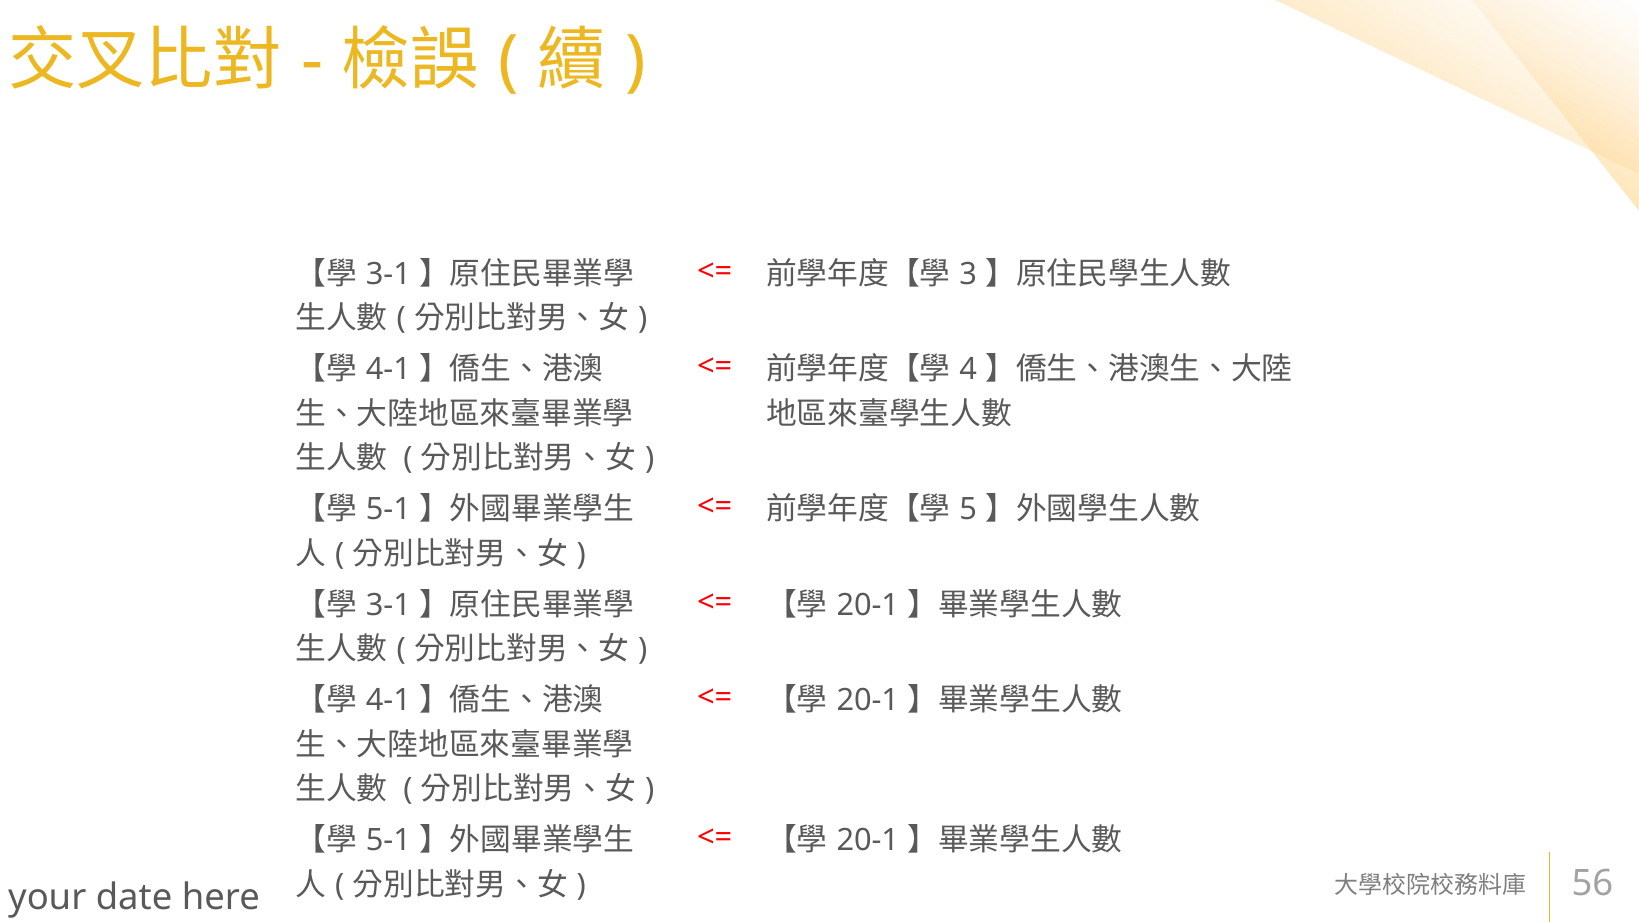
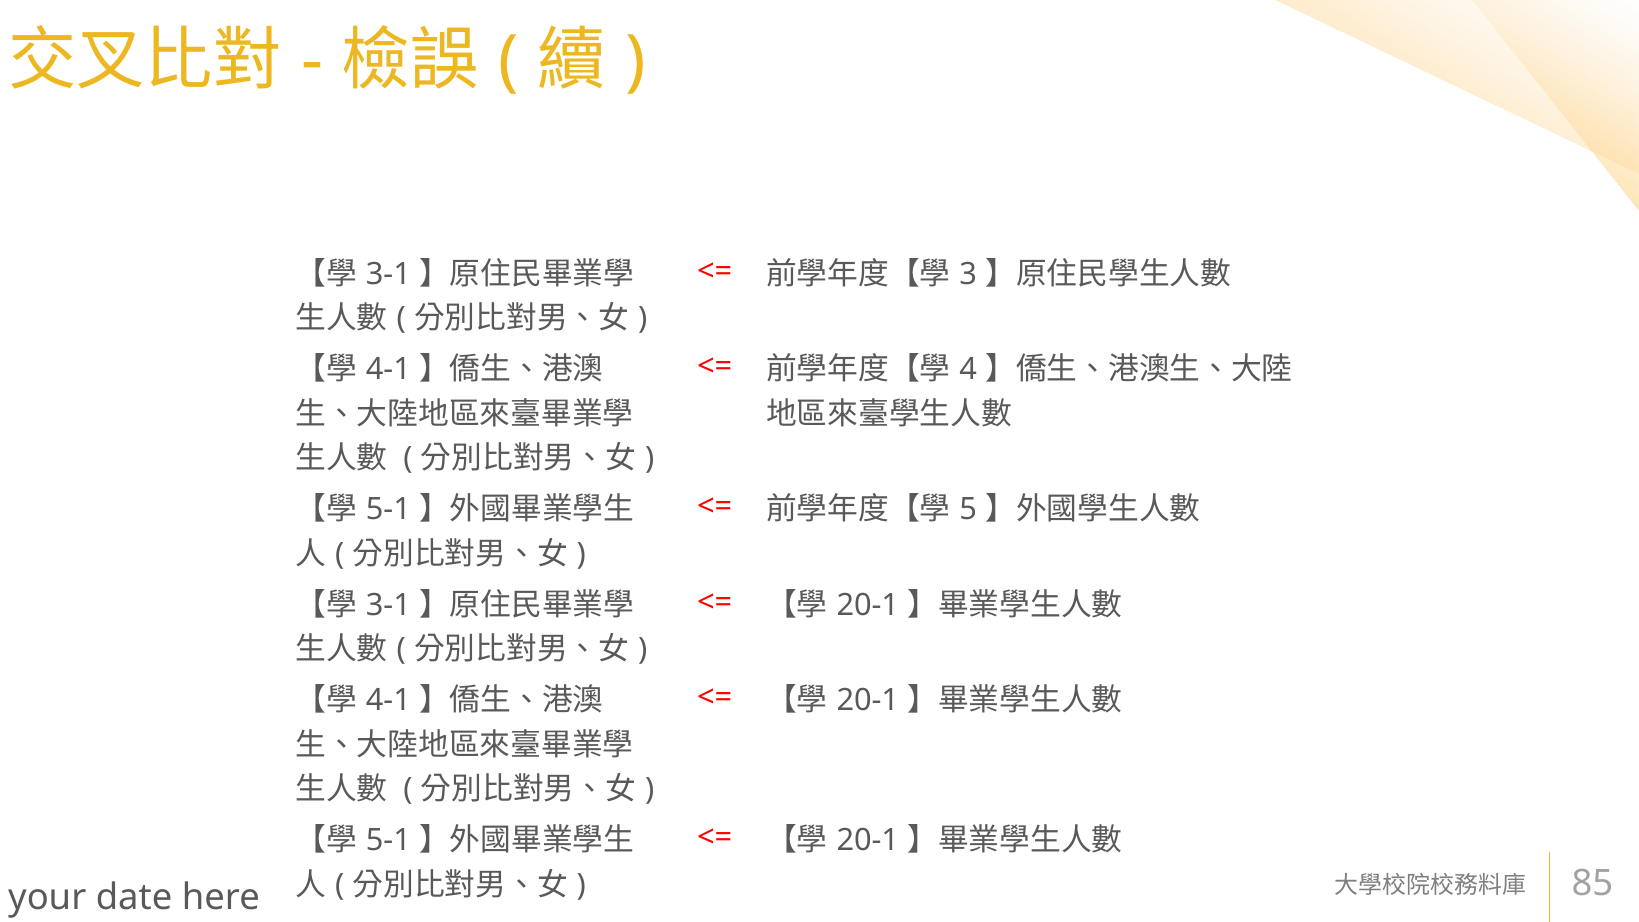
56: 56 -> 85
